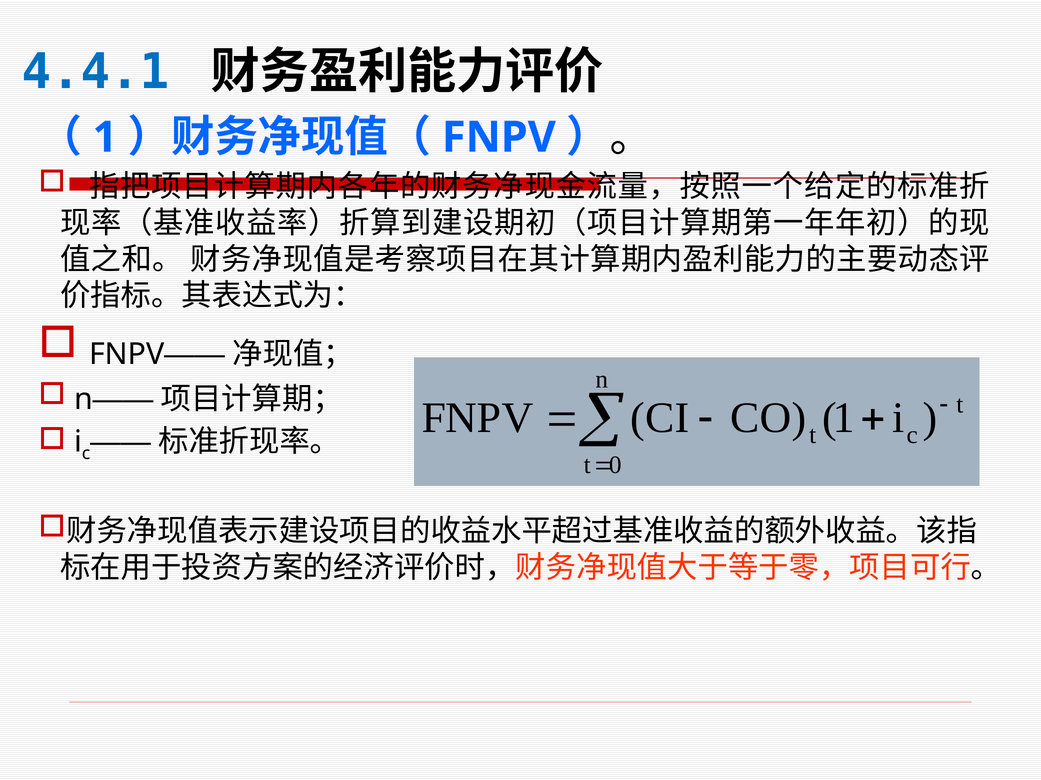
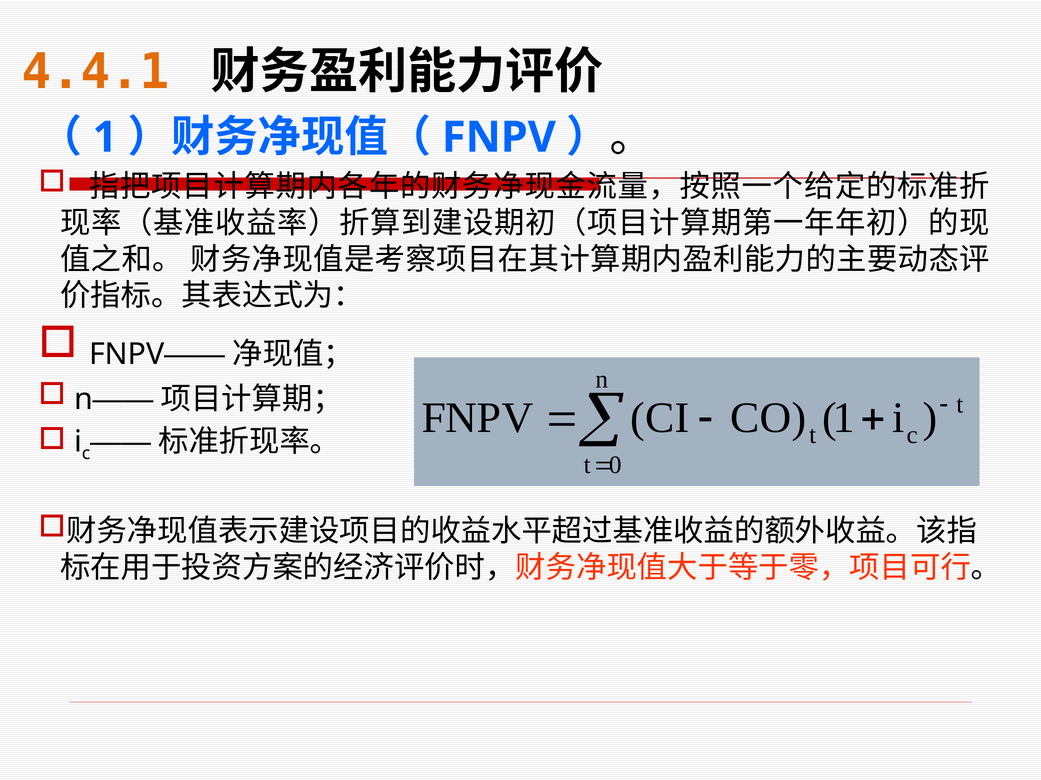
4.4.1 colour: blue -> orange
